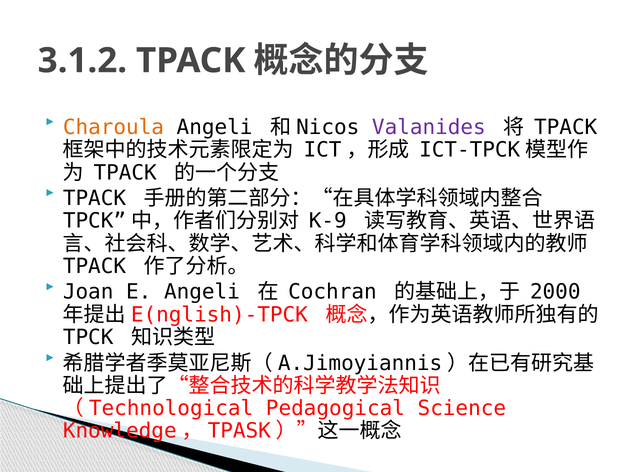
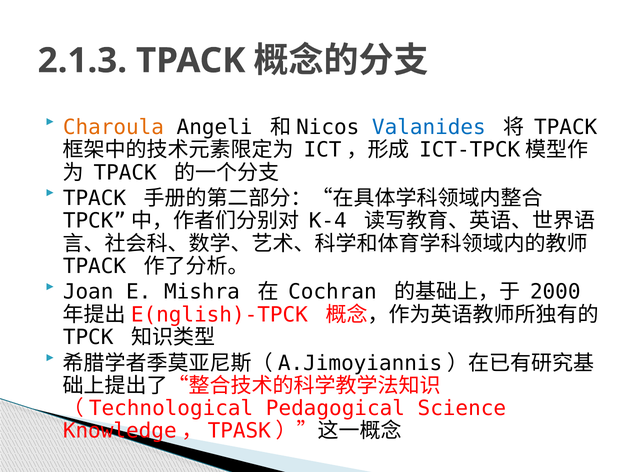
3.1.2: 3.1.2 -> 2.1.3
Valanides colour: purple -> blue
K-9: K-9 -> K-4
E Angeli: Angeli -> Mishra
